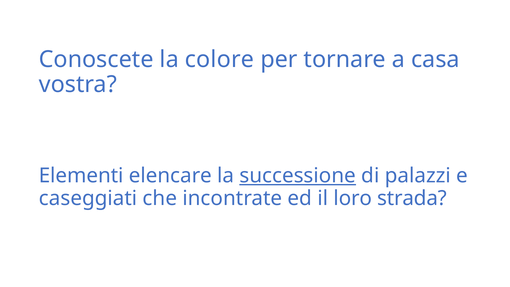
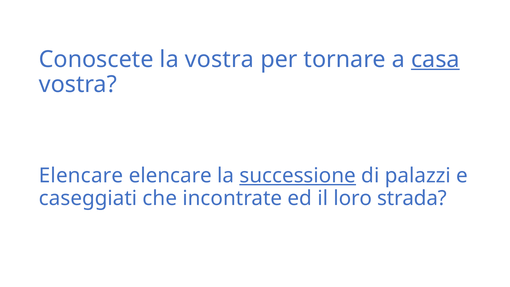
la colore: colore -> vostra
casa underline: none -> present
Elementi at (81, 176): Elementi -> Elencare
